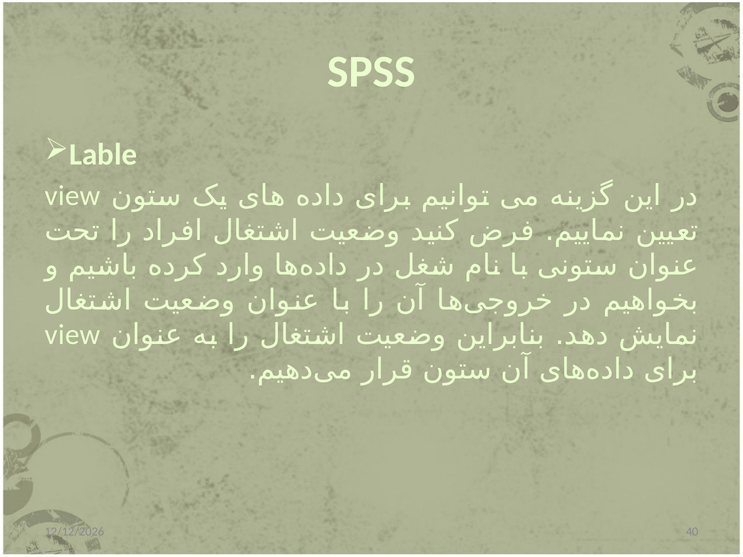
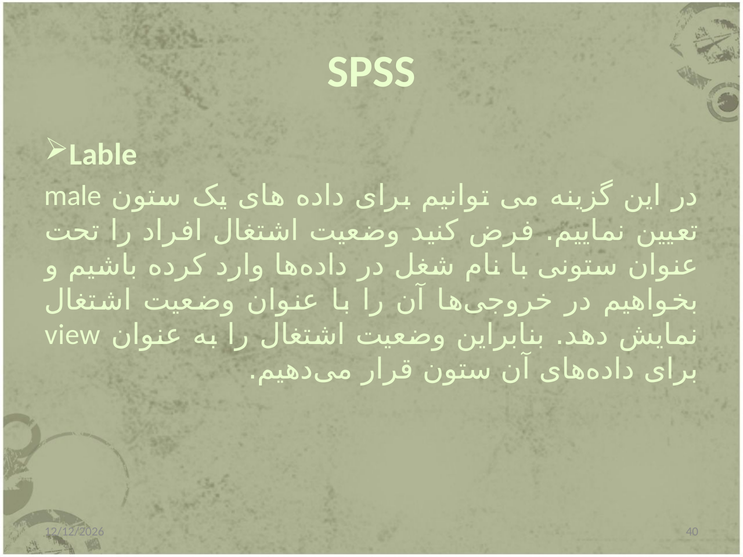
view at (73, 196): view -> male
